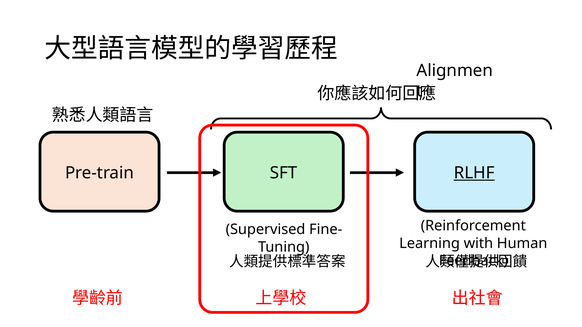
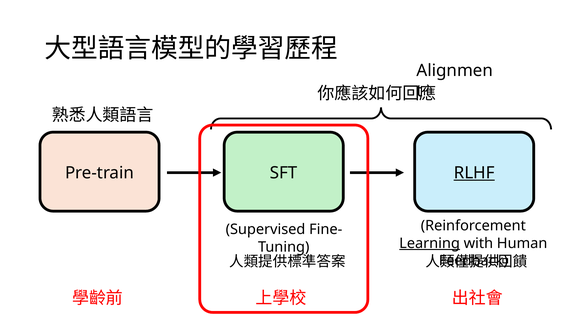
Learning underline: none -> present
